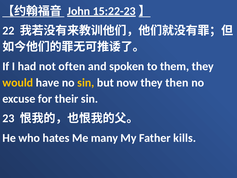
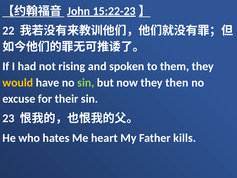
often: often -> rising
sin at (86, 83) colour: yellow -> light green
many: many -> heart
